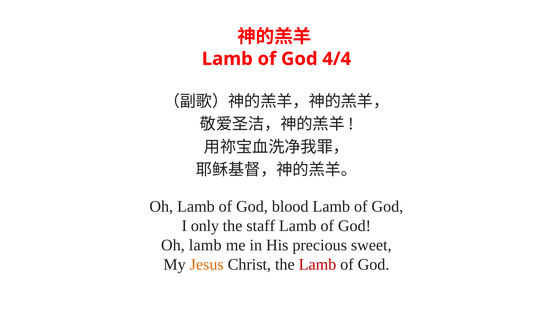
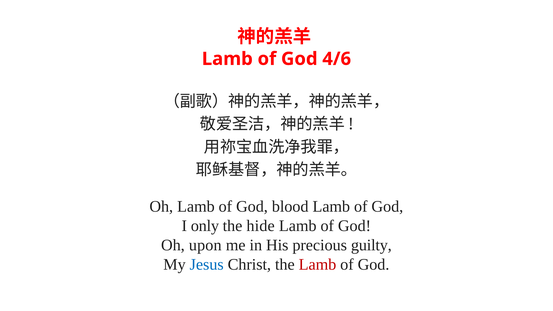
4/4: 4/4 -> 4/6
staff: staff -> hide
lamb at (205, 245): lamb -> upon
sweet: sweet -> guilty
Jesus colour: orange -> blue
